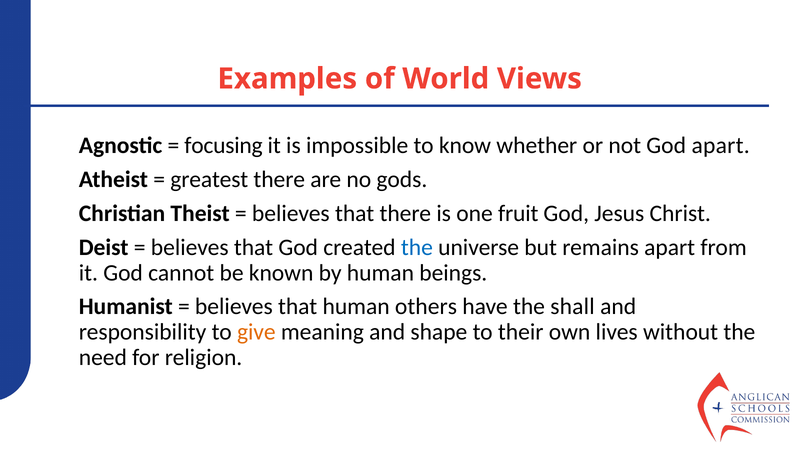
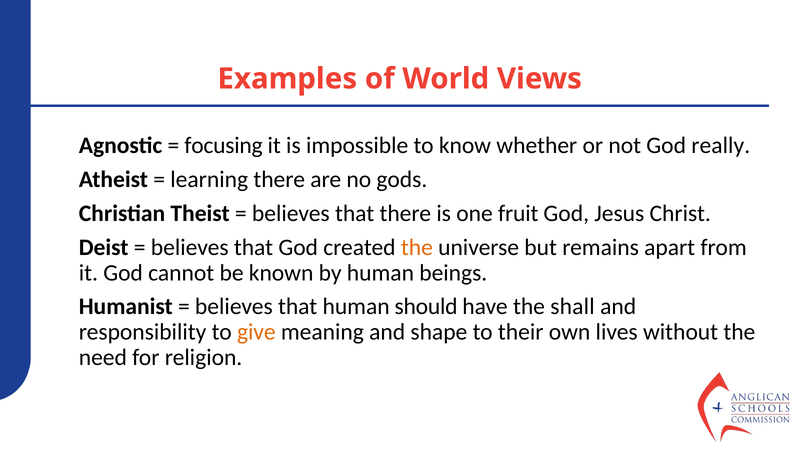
God apart: apart -> really
greatest: greatest -> learning
the at (417, 247) colour: blue -> orange
others: others -> should
